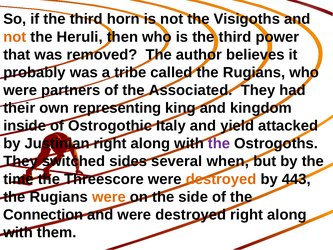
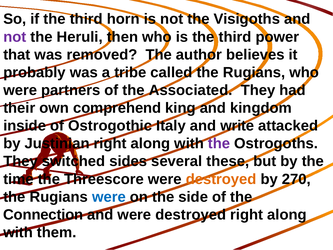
not at (15, 37) colour: orange -> purple
representing: representing -> comprehend
yield: yield -> write
when: when -> these
443: 443 -> 270
were at (109, 197) colour: orange -> blue
